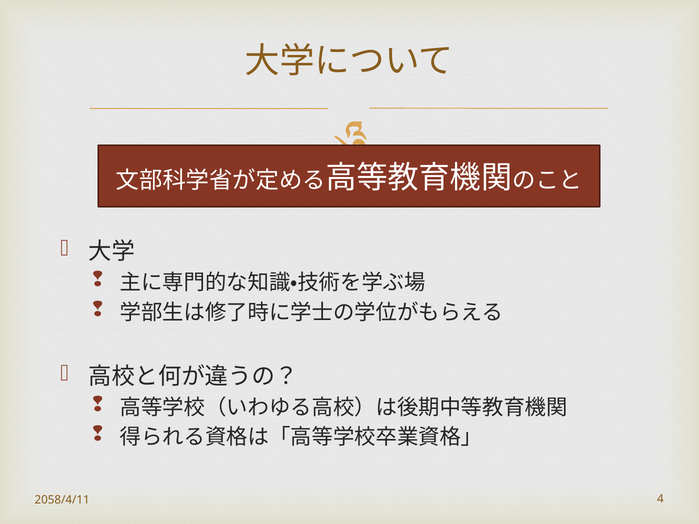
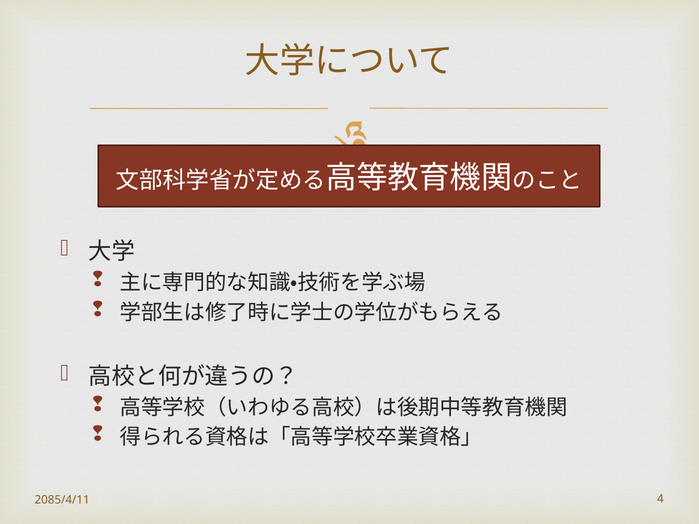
2058/4/11: 2058/4/11 -> 2085/4/11
